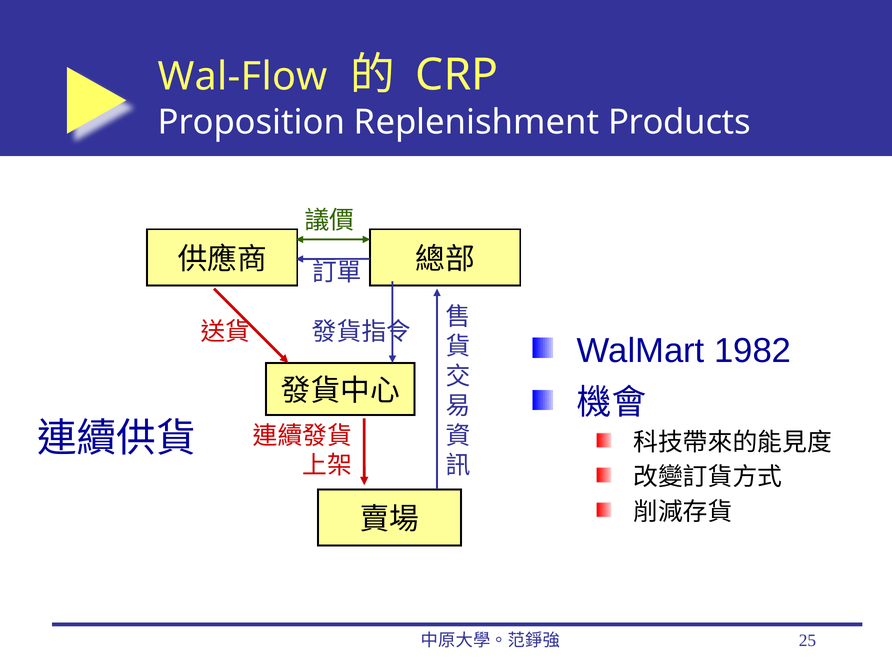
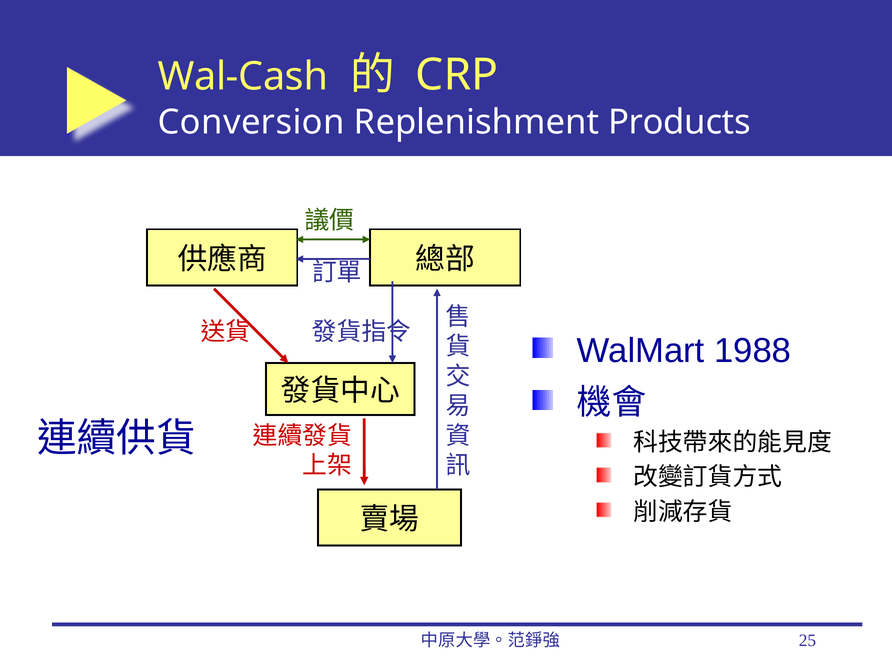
Wal-Flow: Wal-Flow -> Wal-Cash
Proposition: Proposition -> Conversion
1982: 1982 -> 1988
